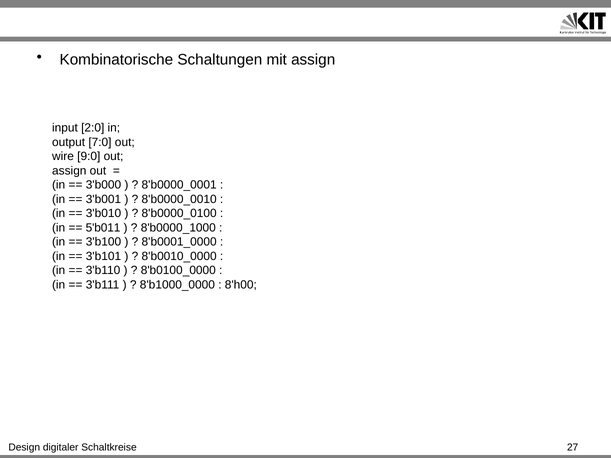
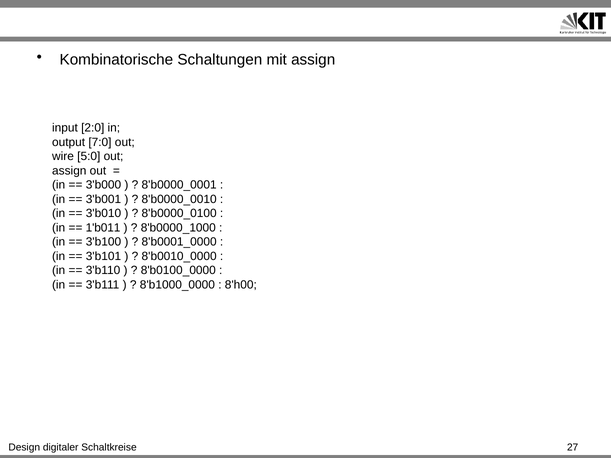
9:0: 9:0 -> 5:0
5'b011: 5'b011 -> 1'b011
